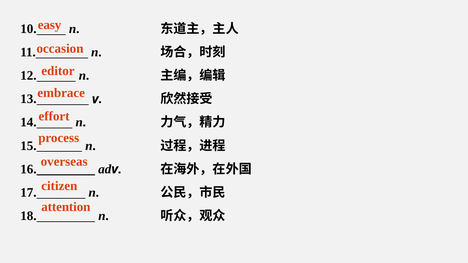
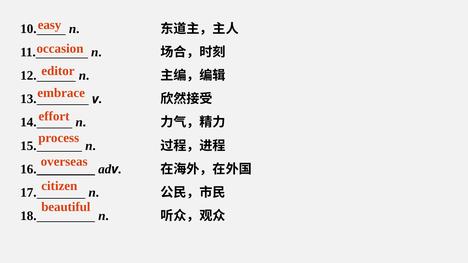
attention: attention -> beautiful
